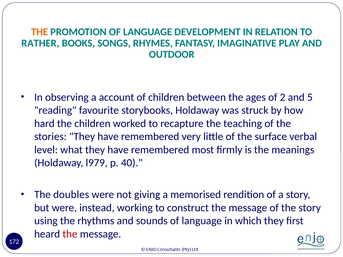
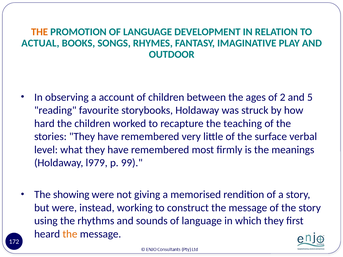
RATHER: RATHER -> ACTUAL
40: 40 -> 99
doubles: doubles -> showing
the at (70, 234) colour: red -> orange
